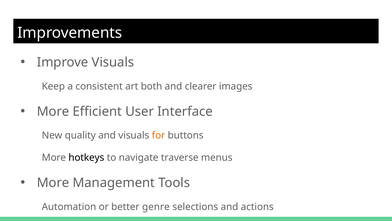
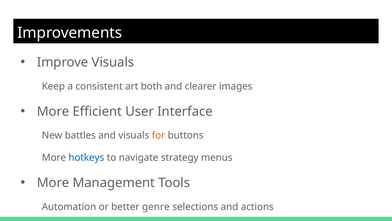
quality: quality -> battles
hotkeys colour: black -> blue
traverse: traverse -> strategy
